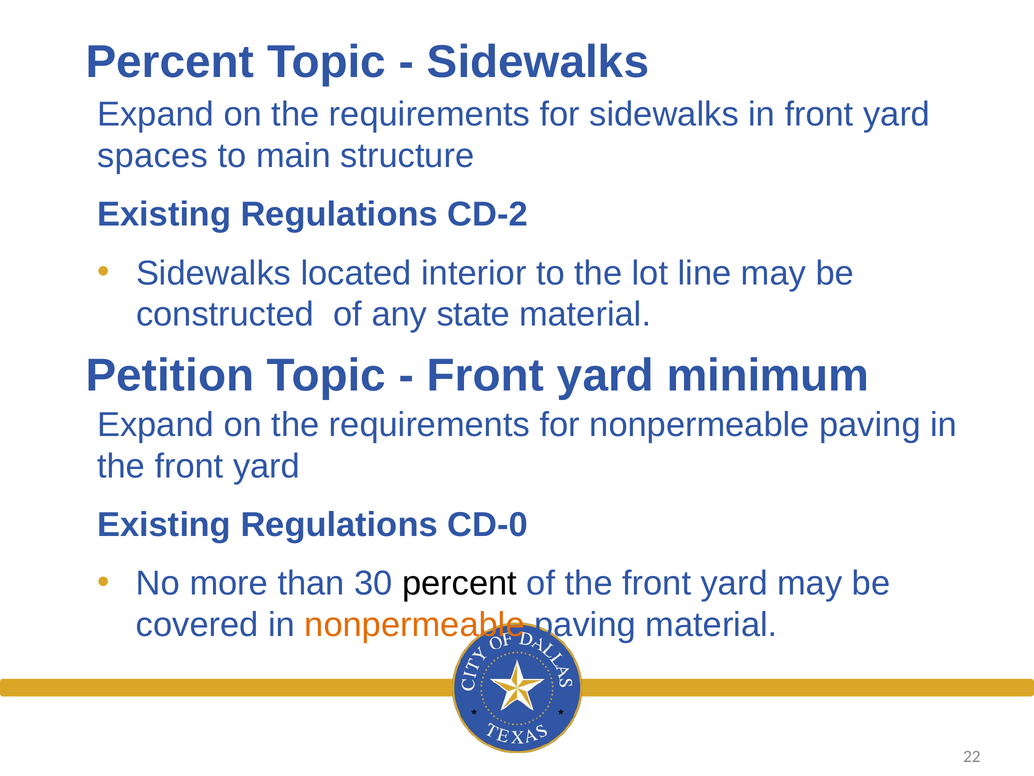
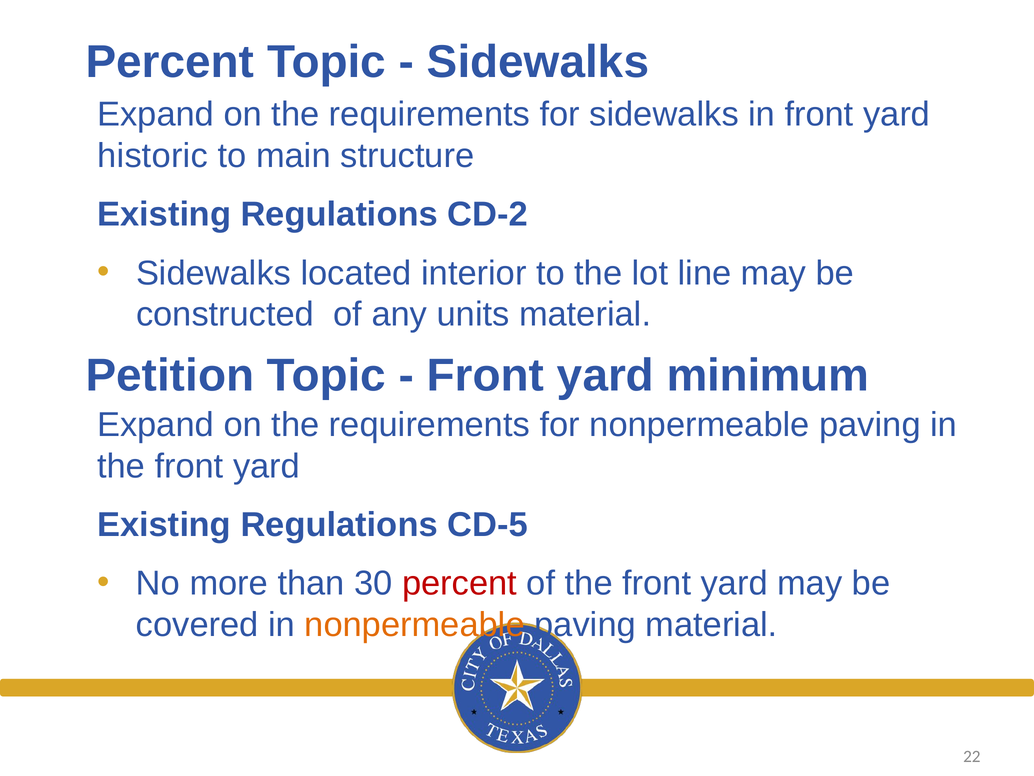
spaces: spaces -> historic
state: state -> units
CD-0: CD-0 -> CD-5
percent at (460, 583) colour: black -> red
